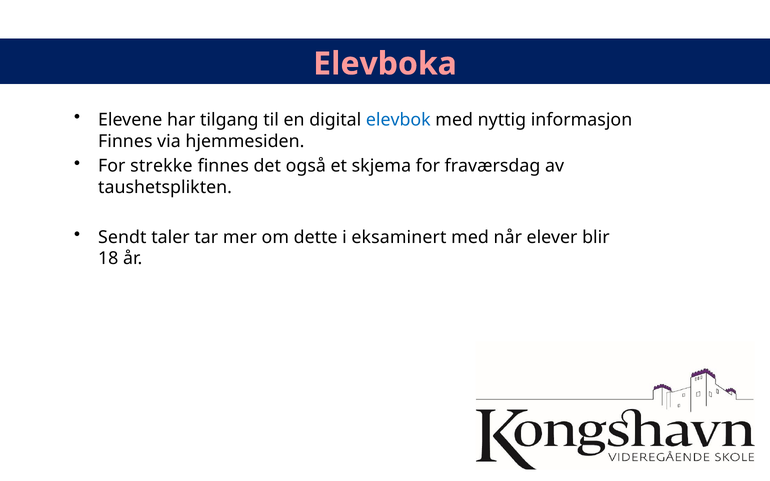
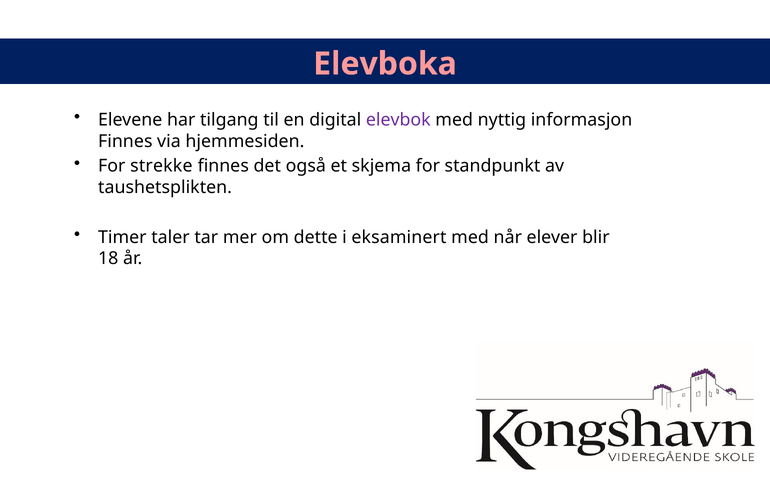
elevbok colour: blue -> purple
fraværsdag: fraværsdag -> standpunkt
Sendt: Sendt -> Timer
